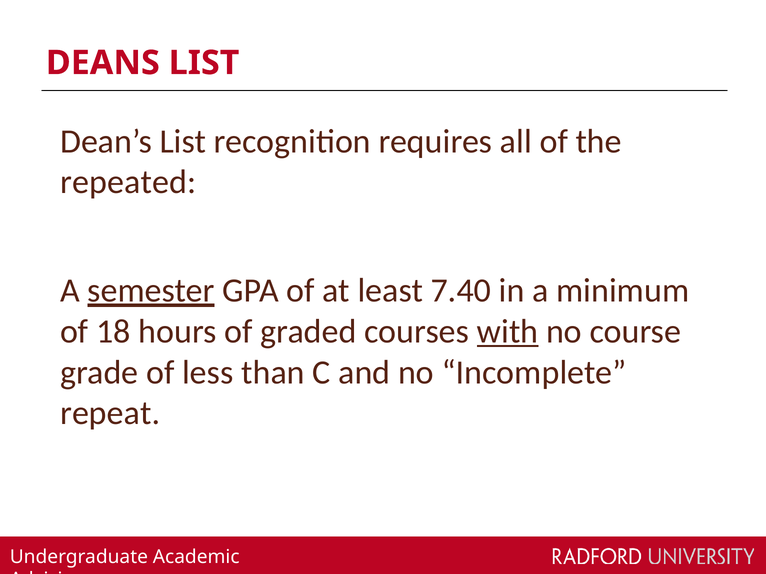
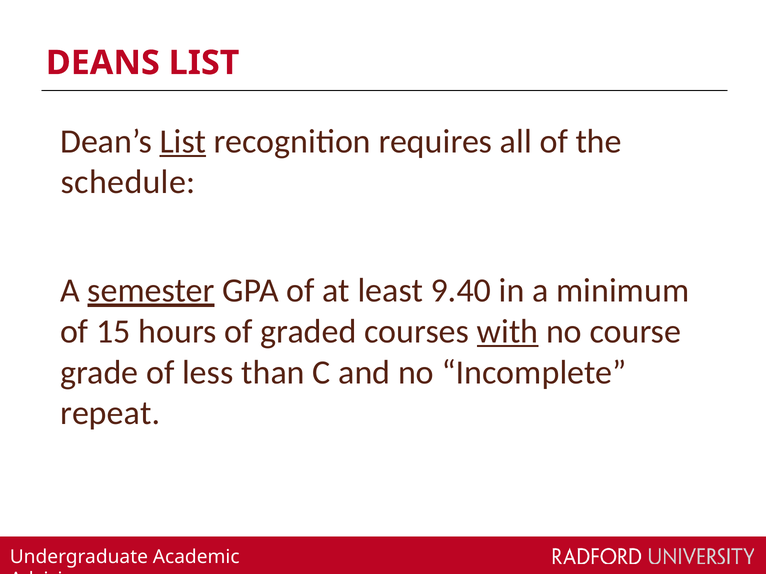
List at (183, 141) underline: none -> present
repeated: repeated -> schedule
7.40: 7.40 -> 9.40
18: 18 -> 15
